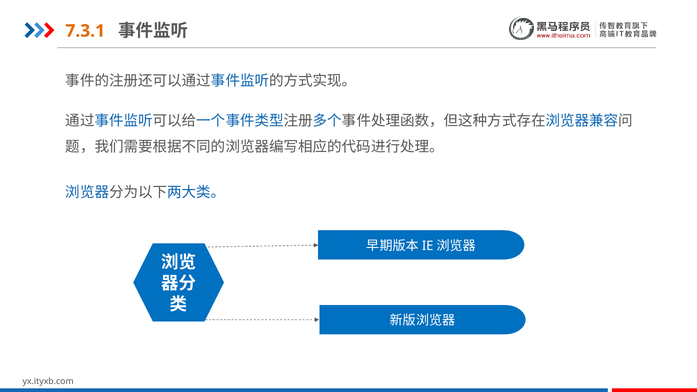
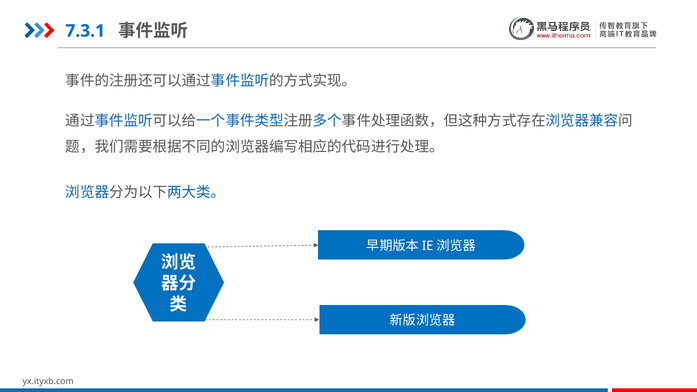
7.3.1 colour: orange -> blue
